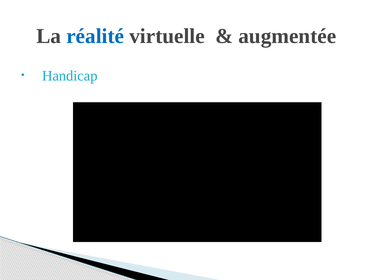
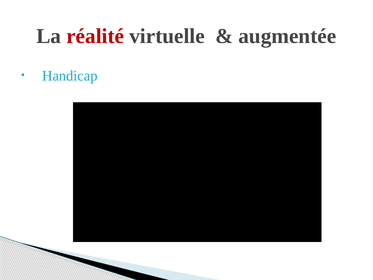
réalité colour: blue -> red
